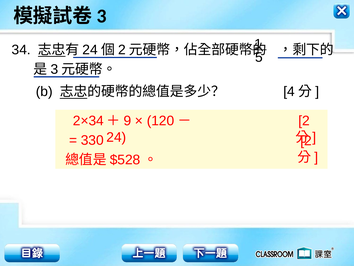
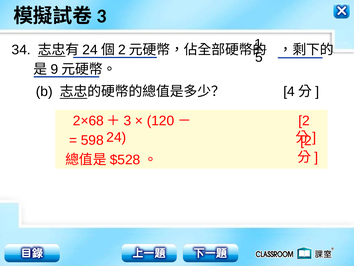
3: 3 -> 9
2×34: 2×34 -> 2×68
9: 9 -> 3
330: 330 -> 598
